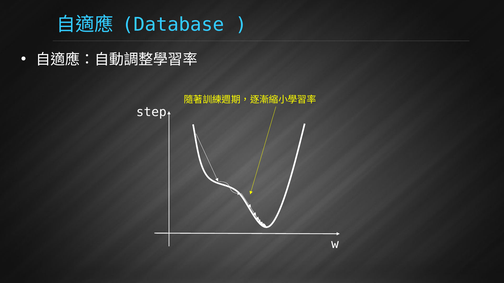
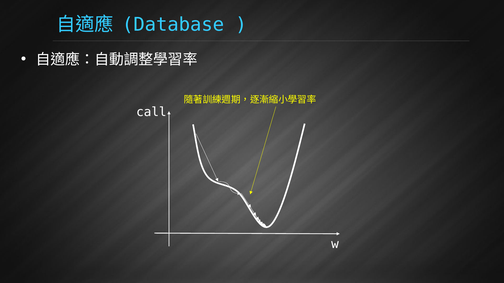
step: step -> call
